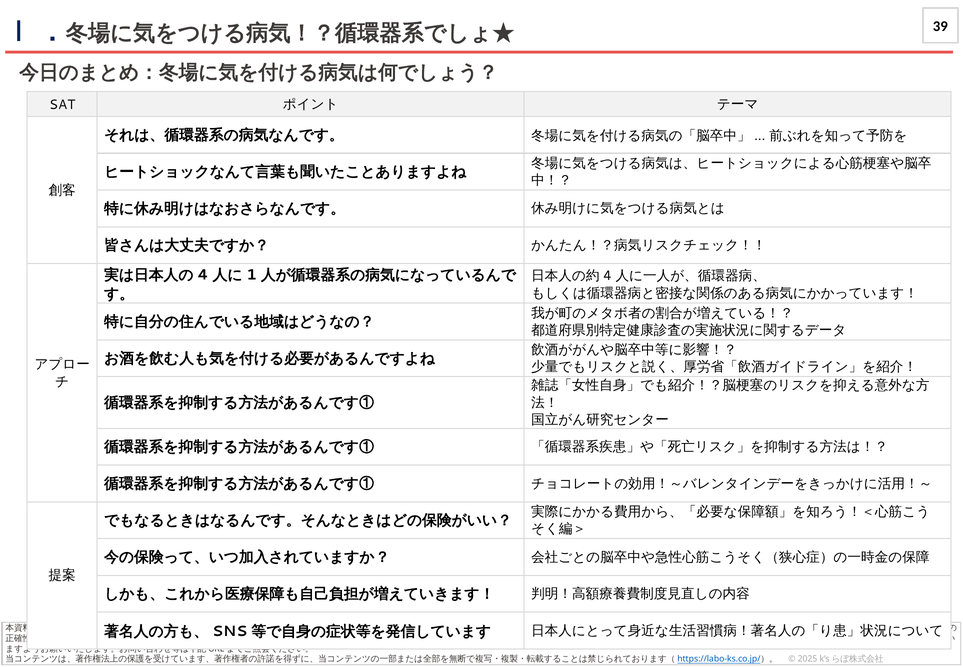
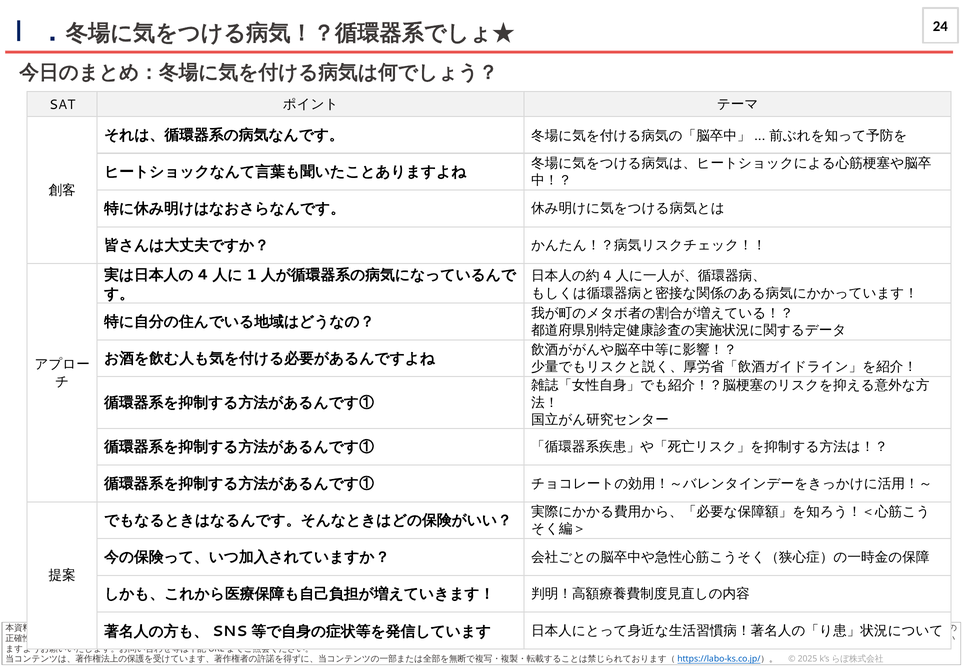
39: 39 -> 24
